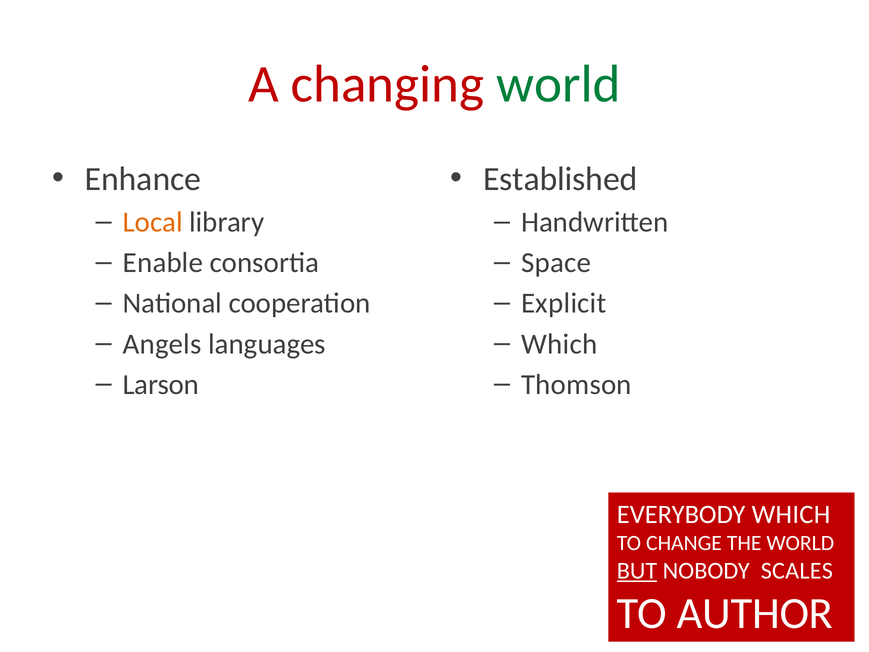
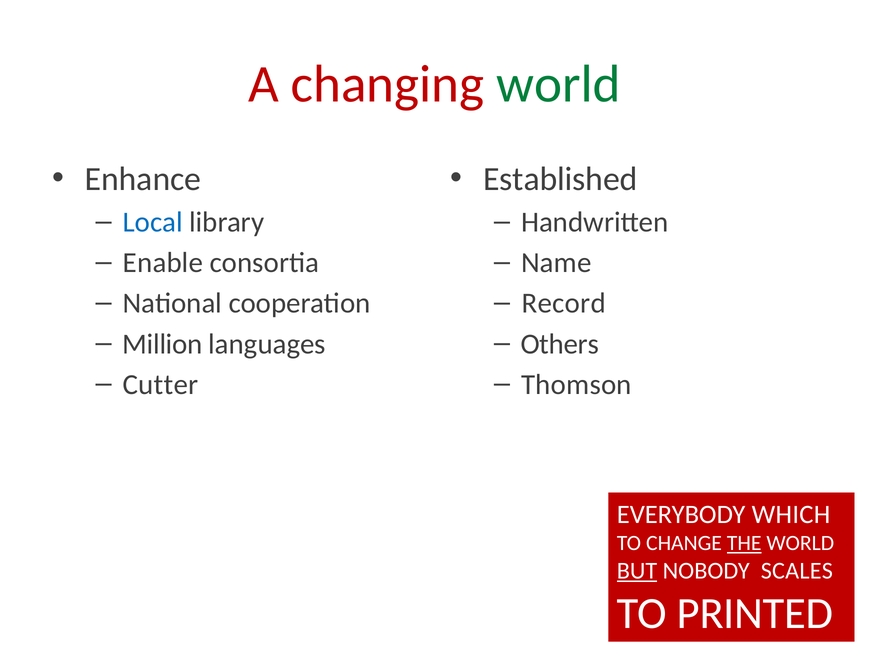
Local colour: orange -> blue
Space: Space -> Name
Explicit: Explicit -> Record
Angels: Angels -> Million
Which at (559, 344): Which -> Others
Larson: Larson -> Cutter
THE underline: none -> present
AUTHOR: AUTHOR -> PRINTED
